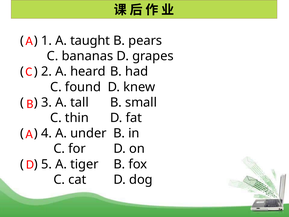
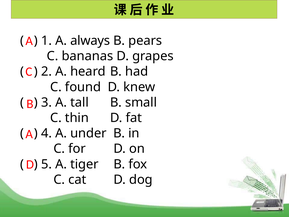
taught: taught -> always
